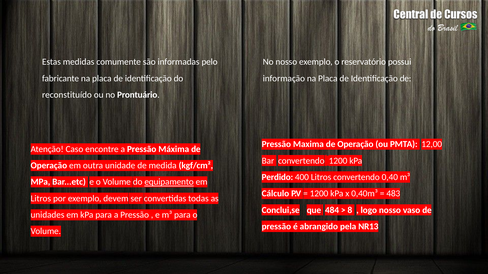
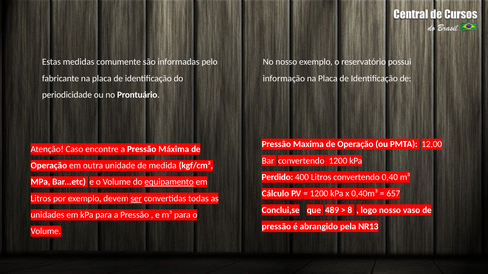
reconstituído: reconstituído -> periodicidade
483: 483 -> 657
ser underline: none -> present
484: 484 -> 489
